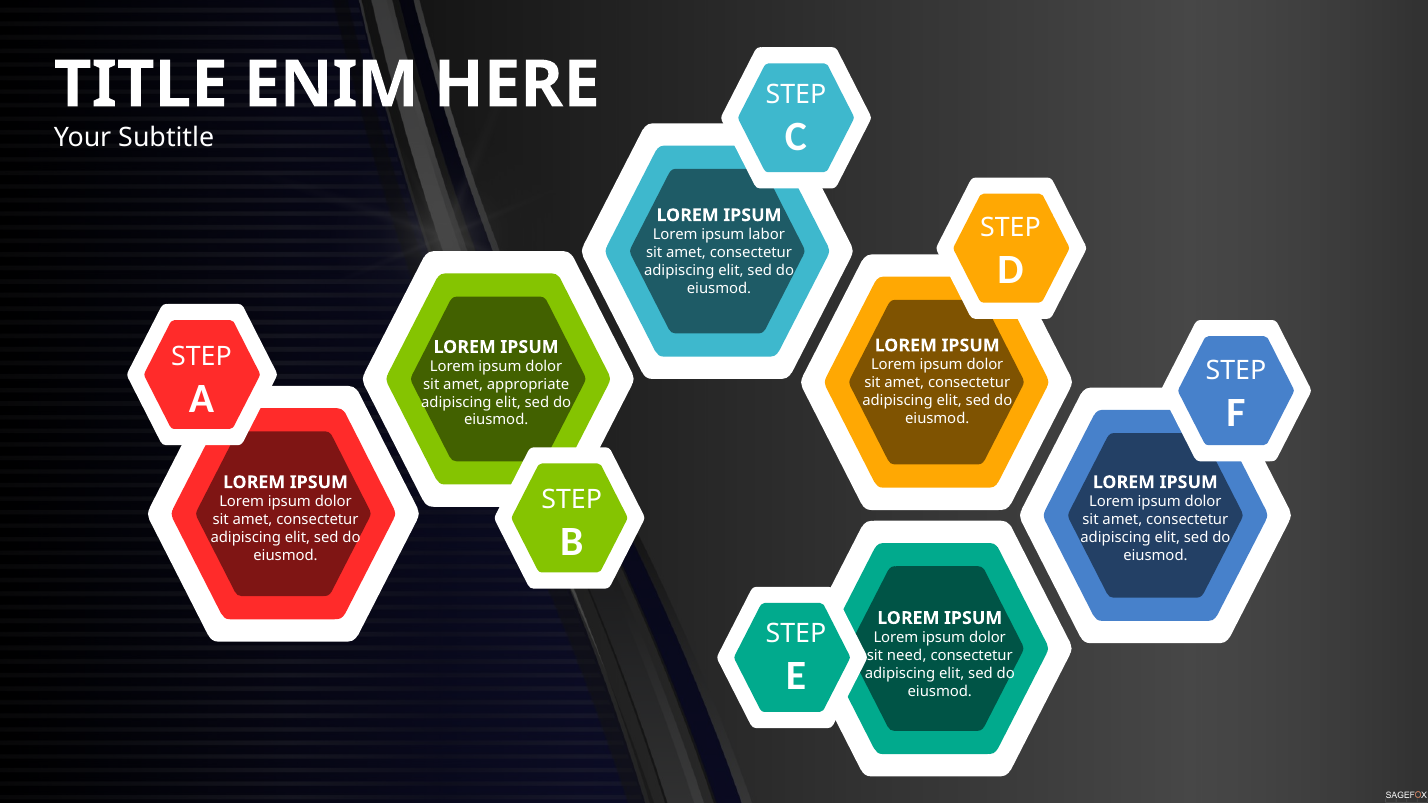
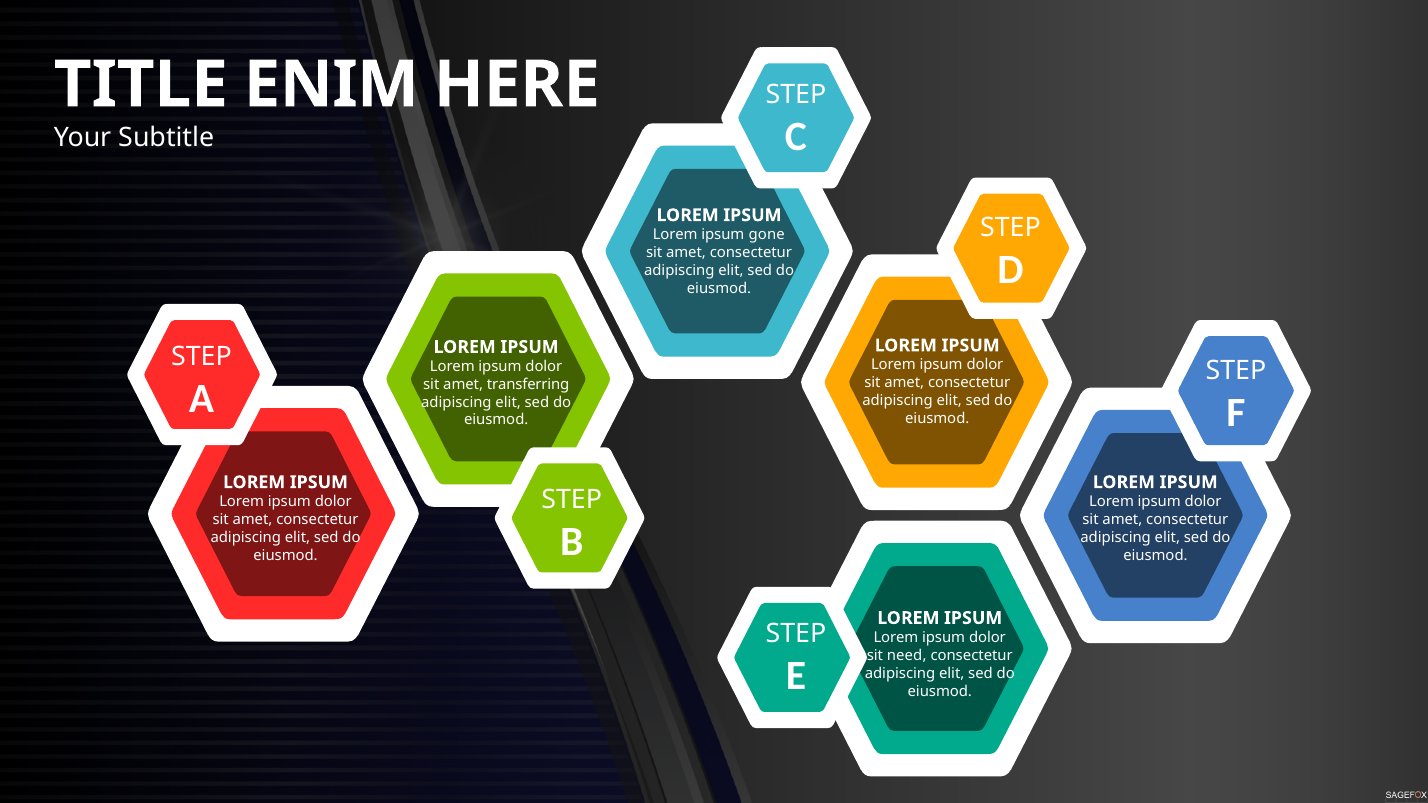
labor: labor -> gone
appropriate: appropriate -> transferring
